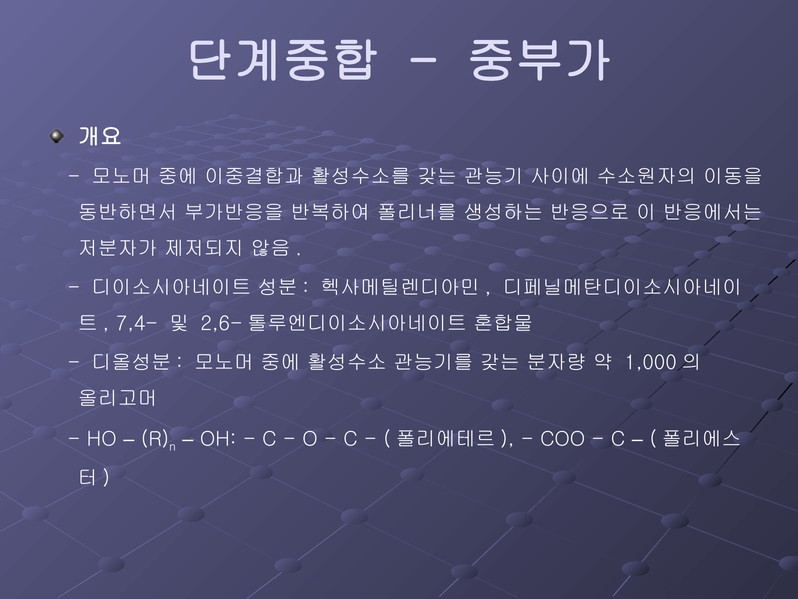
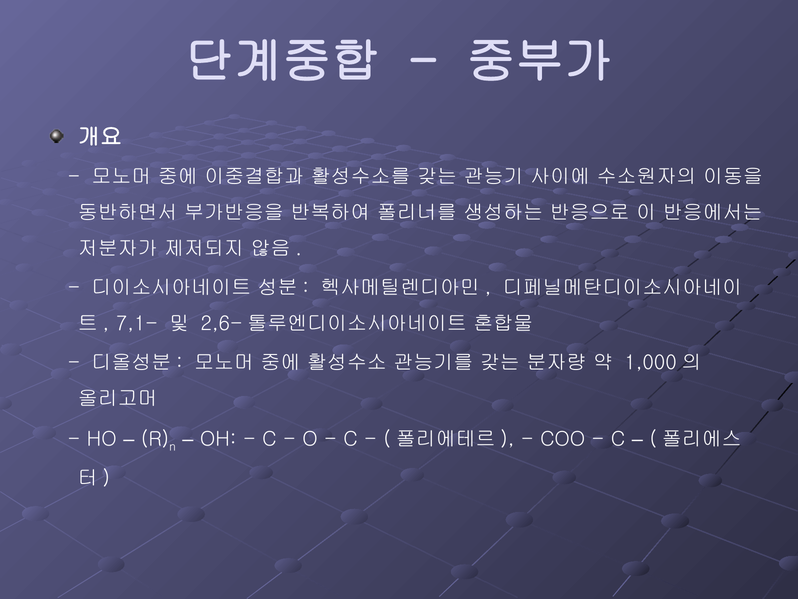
7,4-: 7,4- -> 7,1-
